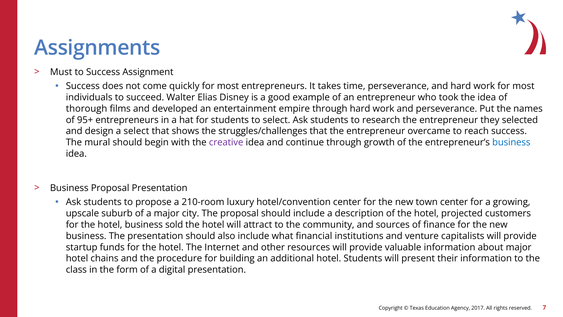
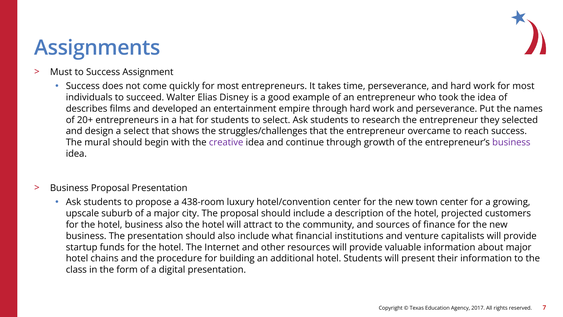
thorough: thorough -> describes
95+: 95+ -> 20+
business at (511, 142) colour: blue -> purple
210-room: 210-room -> 438-room
business sold: sold -> also
